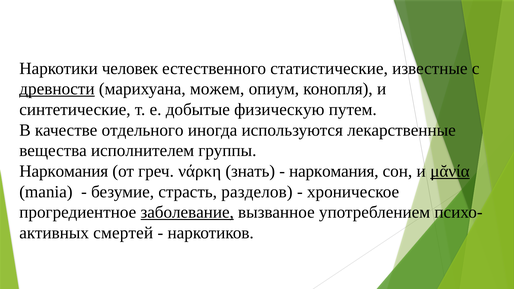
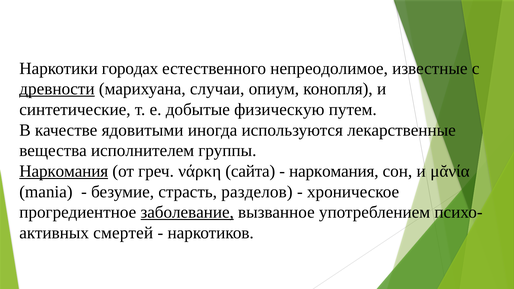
человек: человек -> городах
статистические: статистические -> непреодолимое
можем: можем -> случаи
отдельного: отдельного -> ядовитыми
Наркомания at (64, 171) underline: none -> present
знать: знать -> сайта
μᾰνία underline: present -> none
